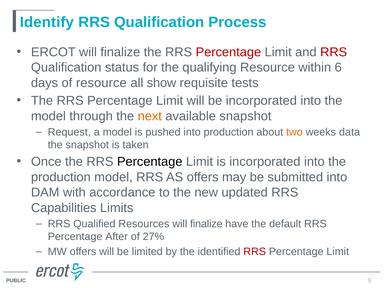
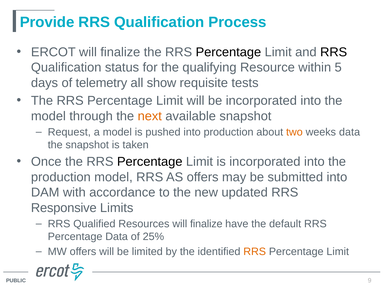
Identify: Identify -> Provide
Percentage at (228, 52) colour: red -> black
RRS at (334, 52) colour: red -> black
6: 6 -> 5
of resource: resource -> telemetry
Capabilities: Capabilities -> Responsive
Percentage After: After -> Data
27%: 27% -> 25%
RRS at (255, 252) colour: red -> orange
